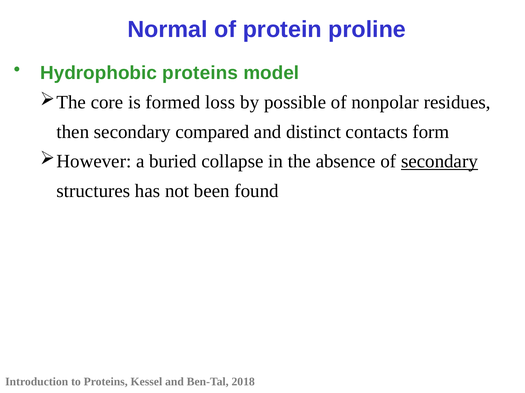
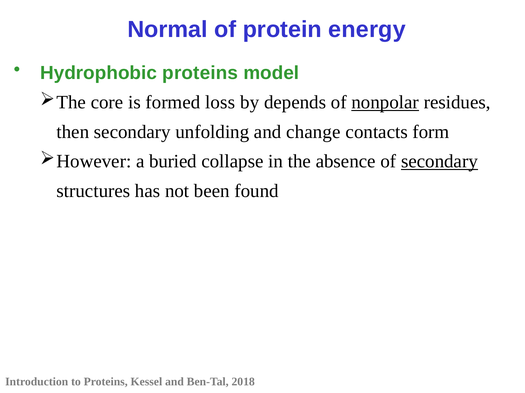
proline: proline -> energy
possible: possible -> depends
nonpolar underline: none -> present
compared: compared -> unfolding
distinct: distinct -> change
